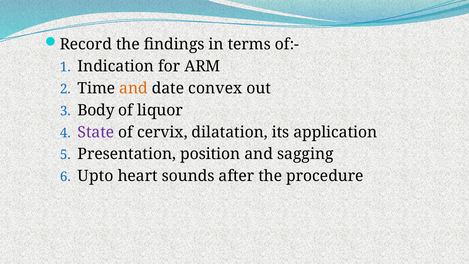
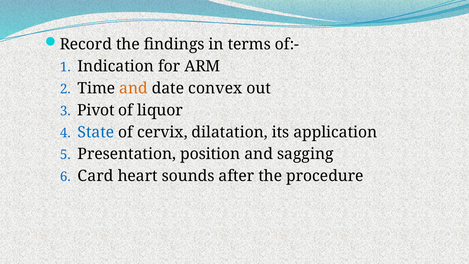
Body: Body -> Pivot
State colour: purple -> blue
Upto: Upto -> Card
